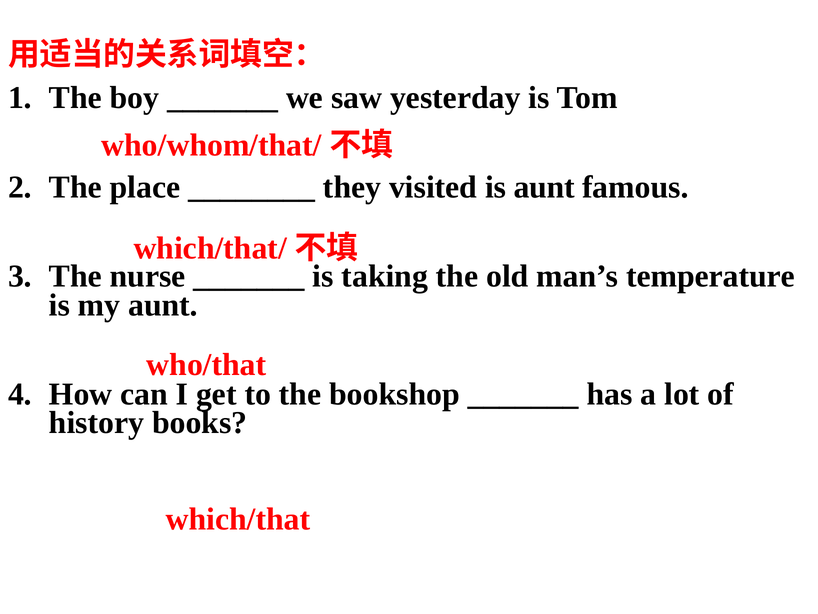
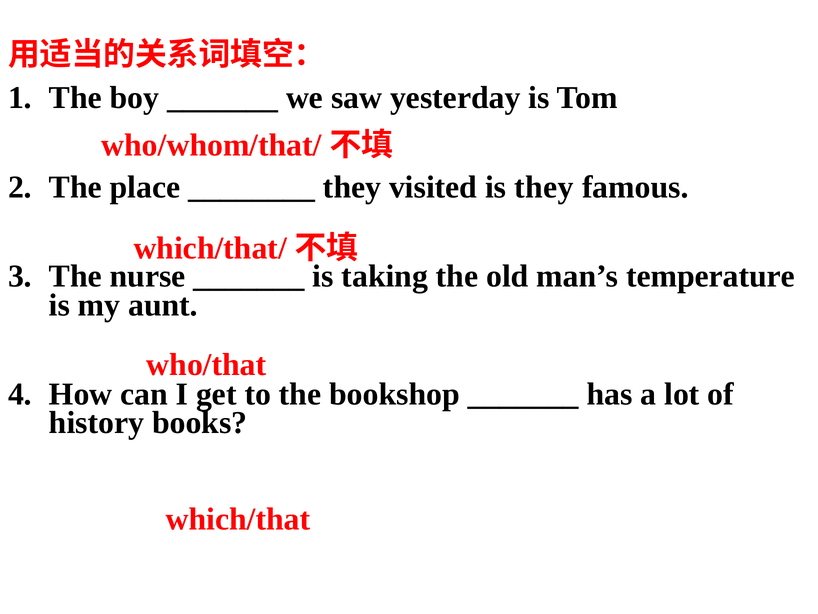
is aunt: aunt -> they
